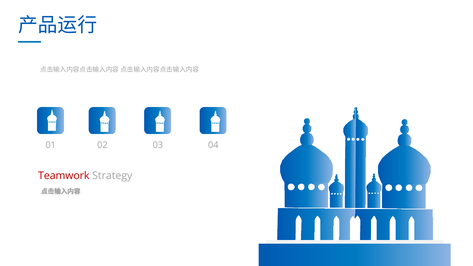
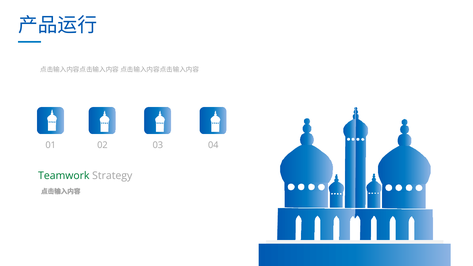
Teamwork colour: red -> green
